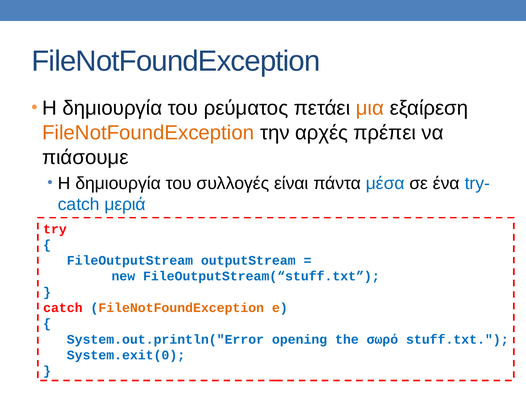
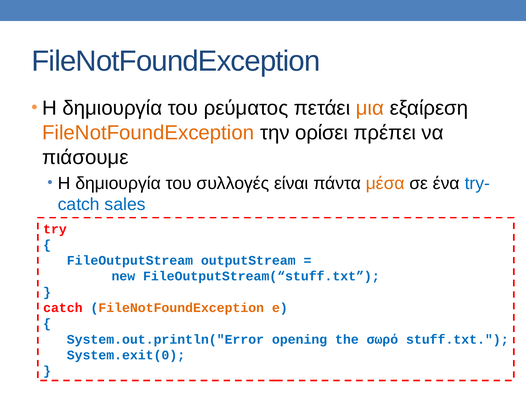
αρχές: αρχές -> ορίσει
μέσα colour: blue -> orange
μεριά: μεριά -> sales
